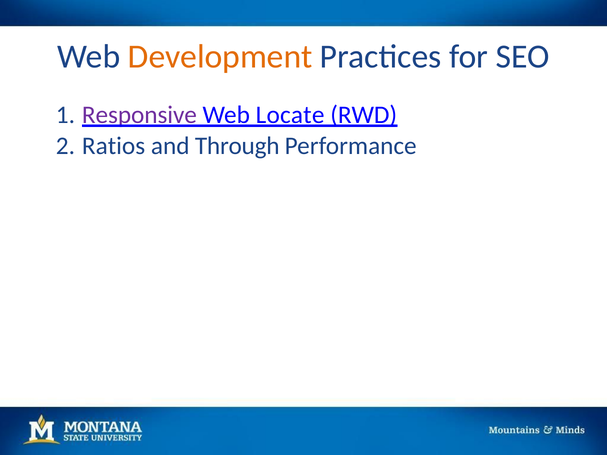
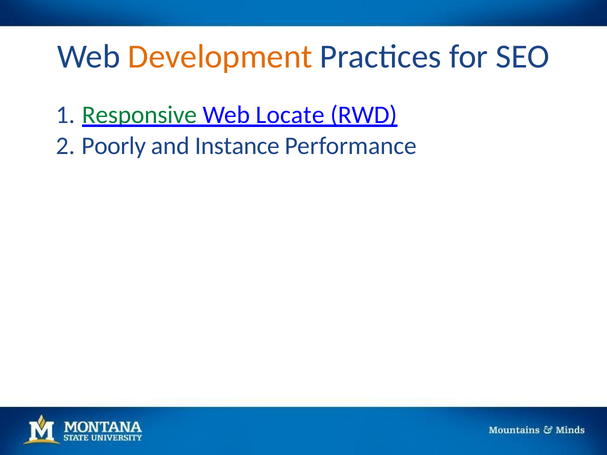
Responsive colour: purple -> green
Ratios: Ratios -> Poorly
Through: Through -> Instance
